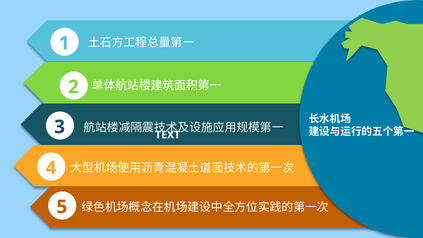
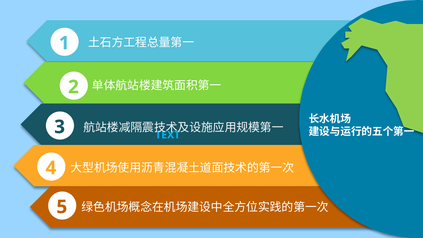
TEXT colour: white -> light blue
